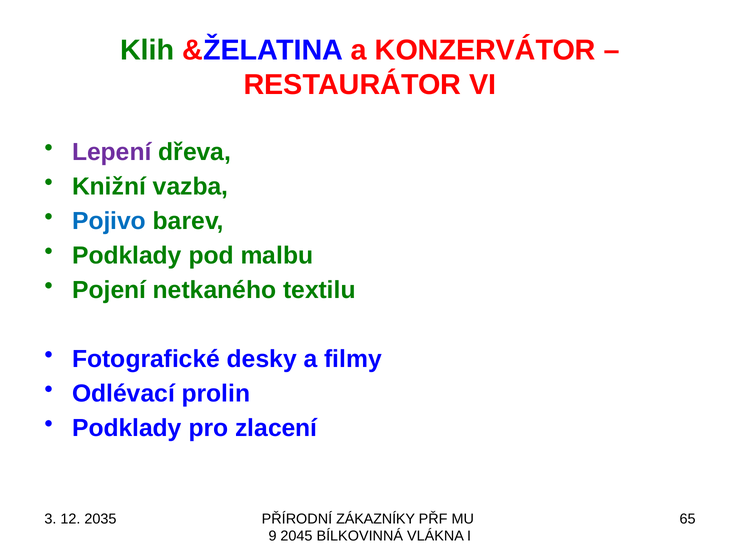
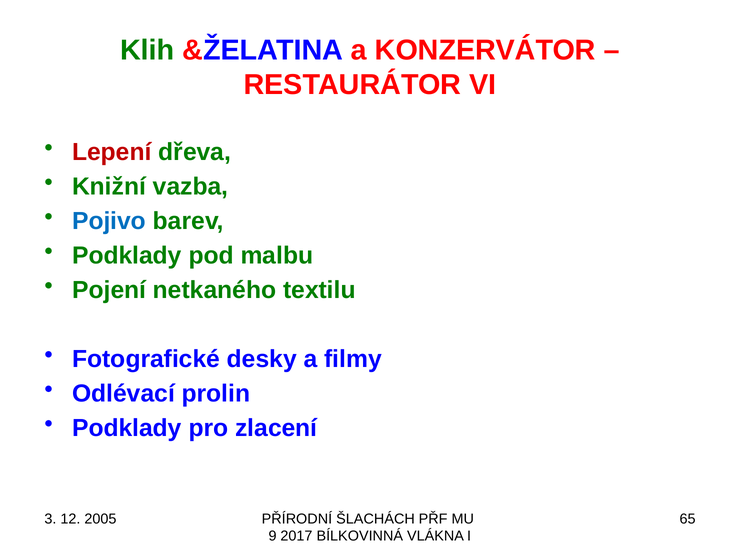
Lepení colour: purple -> red
2035: 2035 -> 2005
ZÁKAZNÍKY: ZÁKAZNÍKY -> ŠLACHÁCH
2045: 2045 -> 2017
